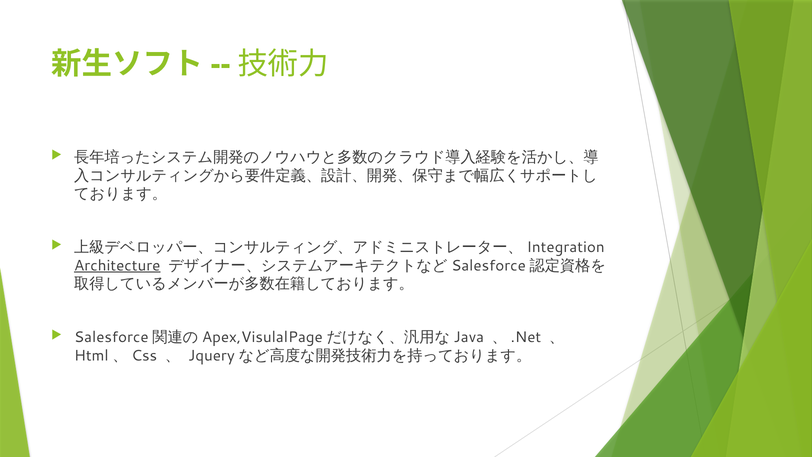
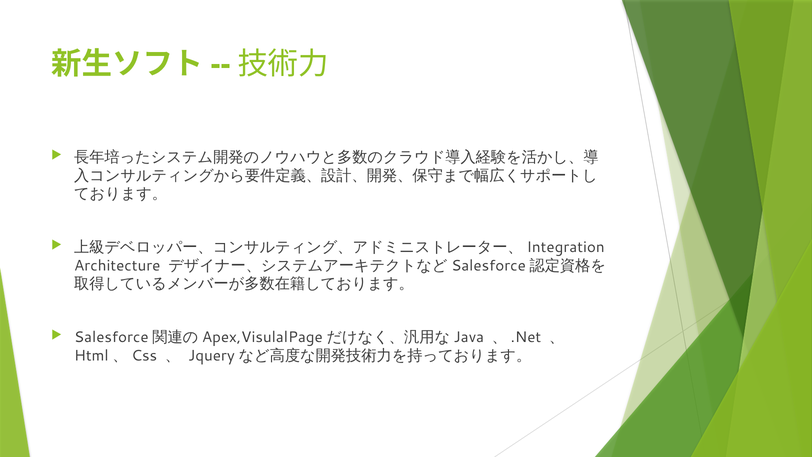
Architecture underline: present -> none
